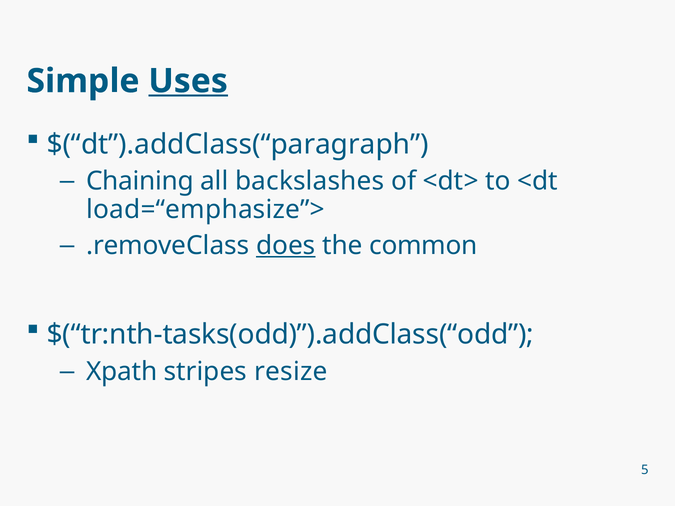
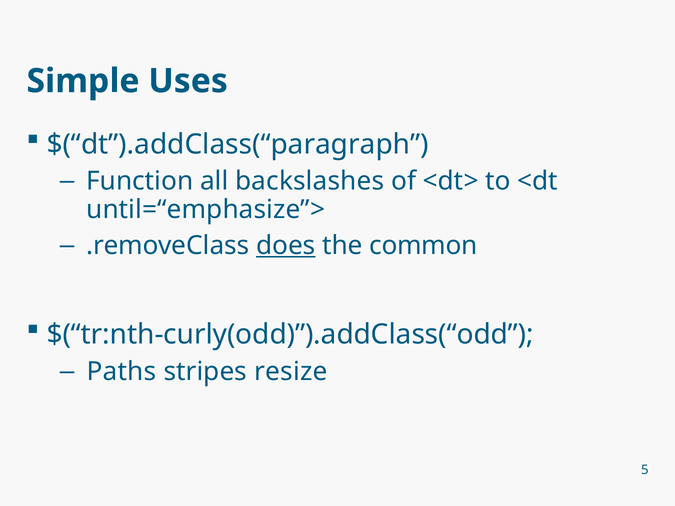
Uses underline: present -> none
Chaining: Chaining -> Function
load=“emphasize”>: load=“emphasize”> -> until=“emphasize”>
$(“tr:nth-tasks(odd)”).addClass(“odd: $(“tr:nth-tasks(odd)”).addClass(“odd -> $(“tr:nth-curly(odd)”).addClass(“odd
Xpath: Xpath -> Paths
